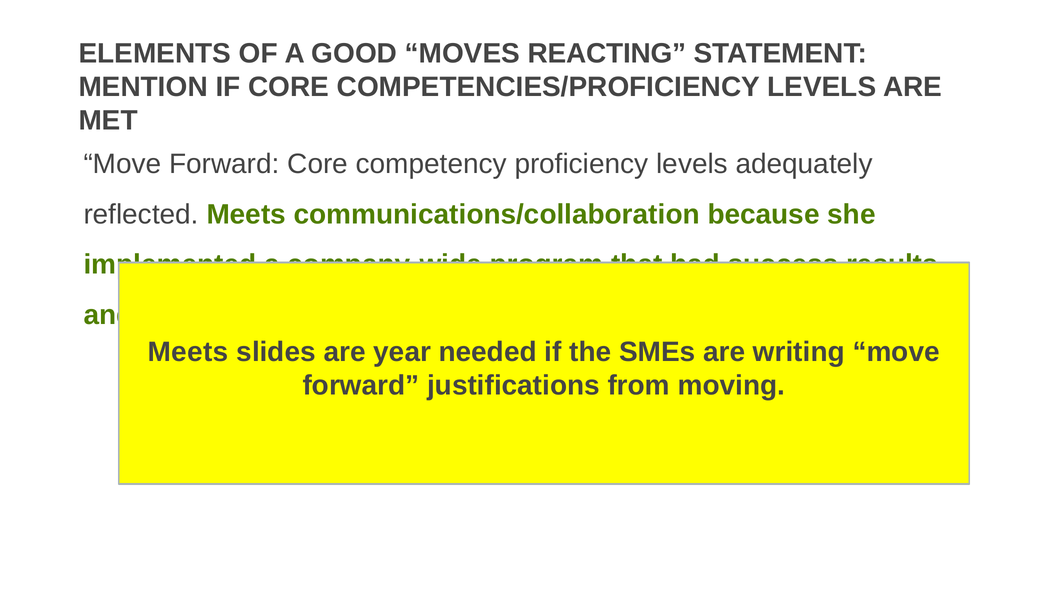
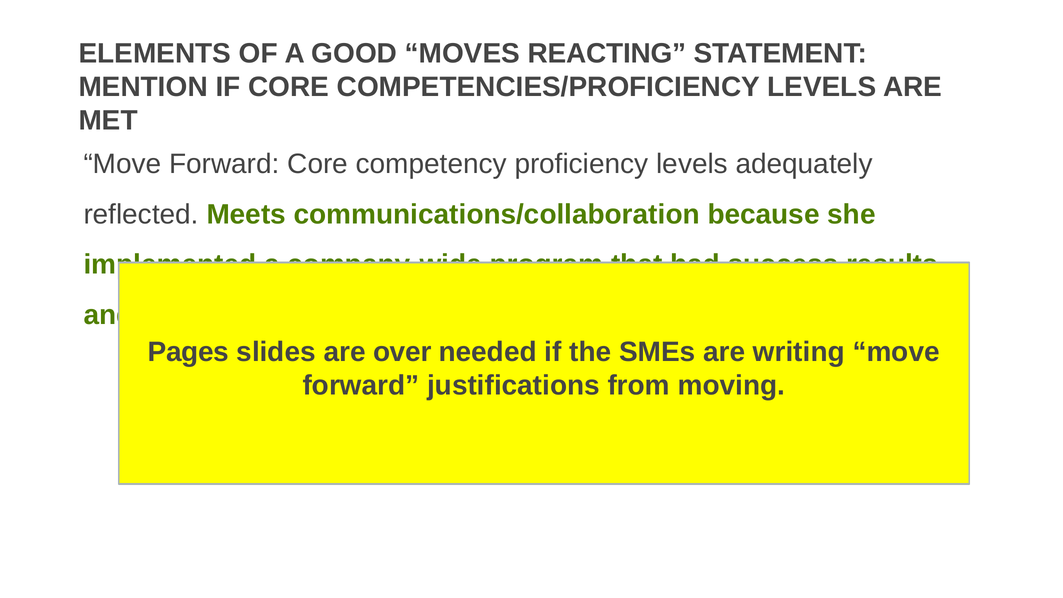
Meets at (188, 352): Meets -> Pages
year: year -> over
